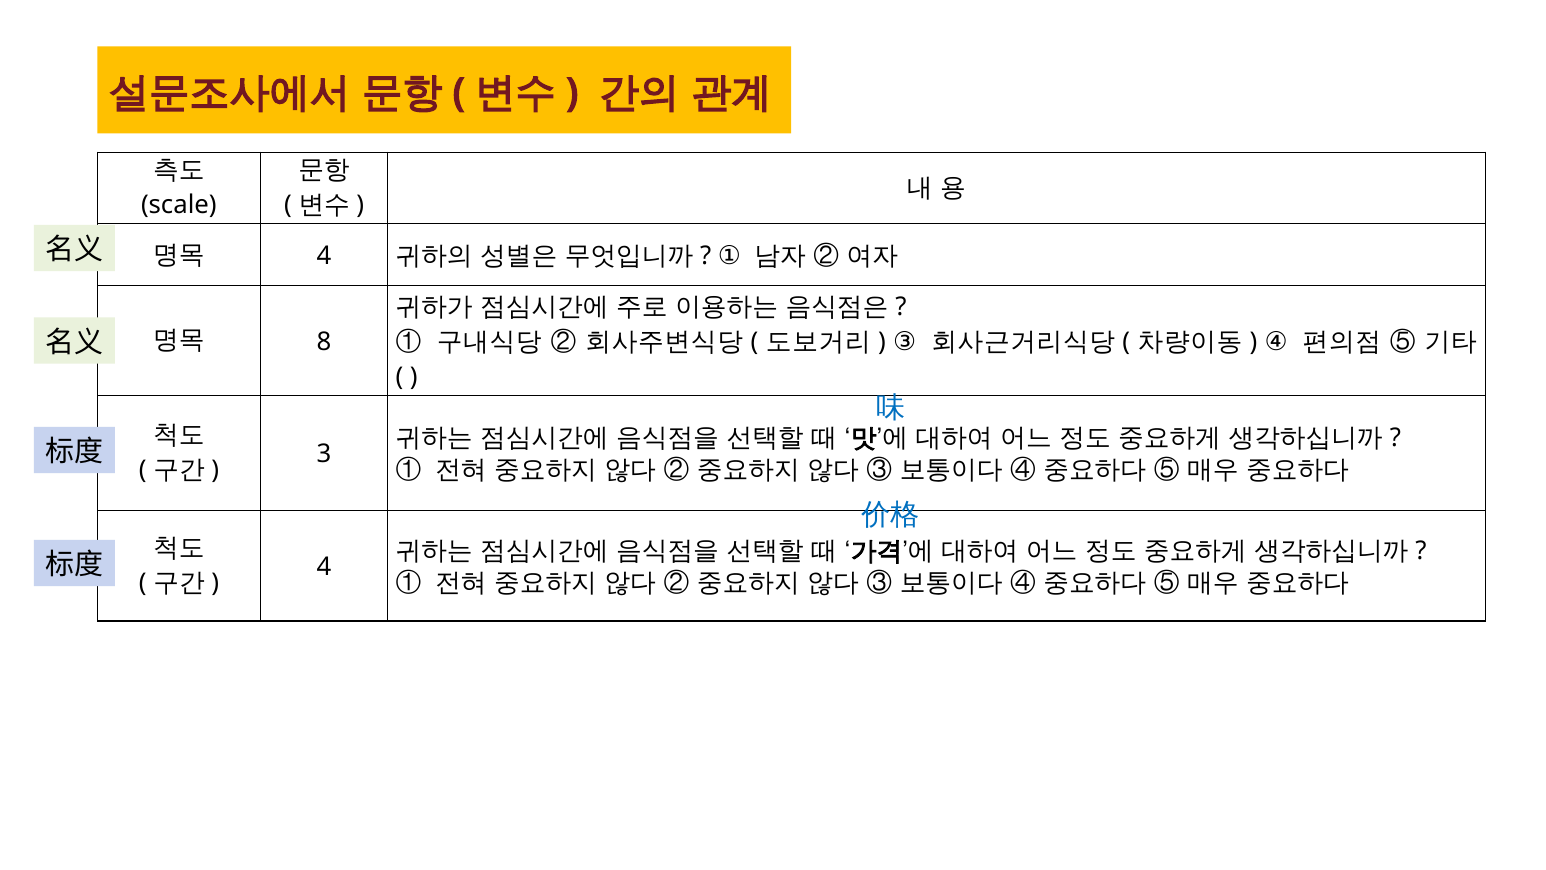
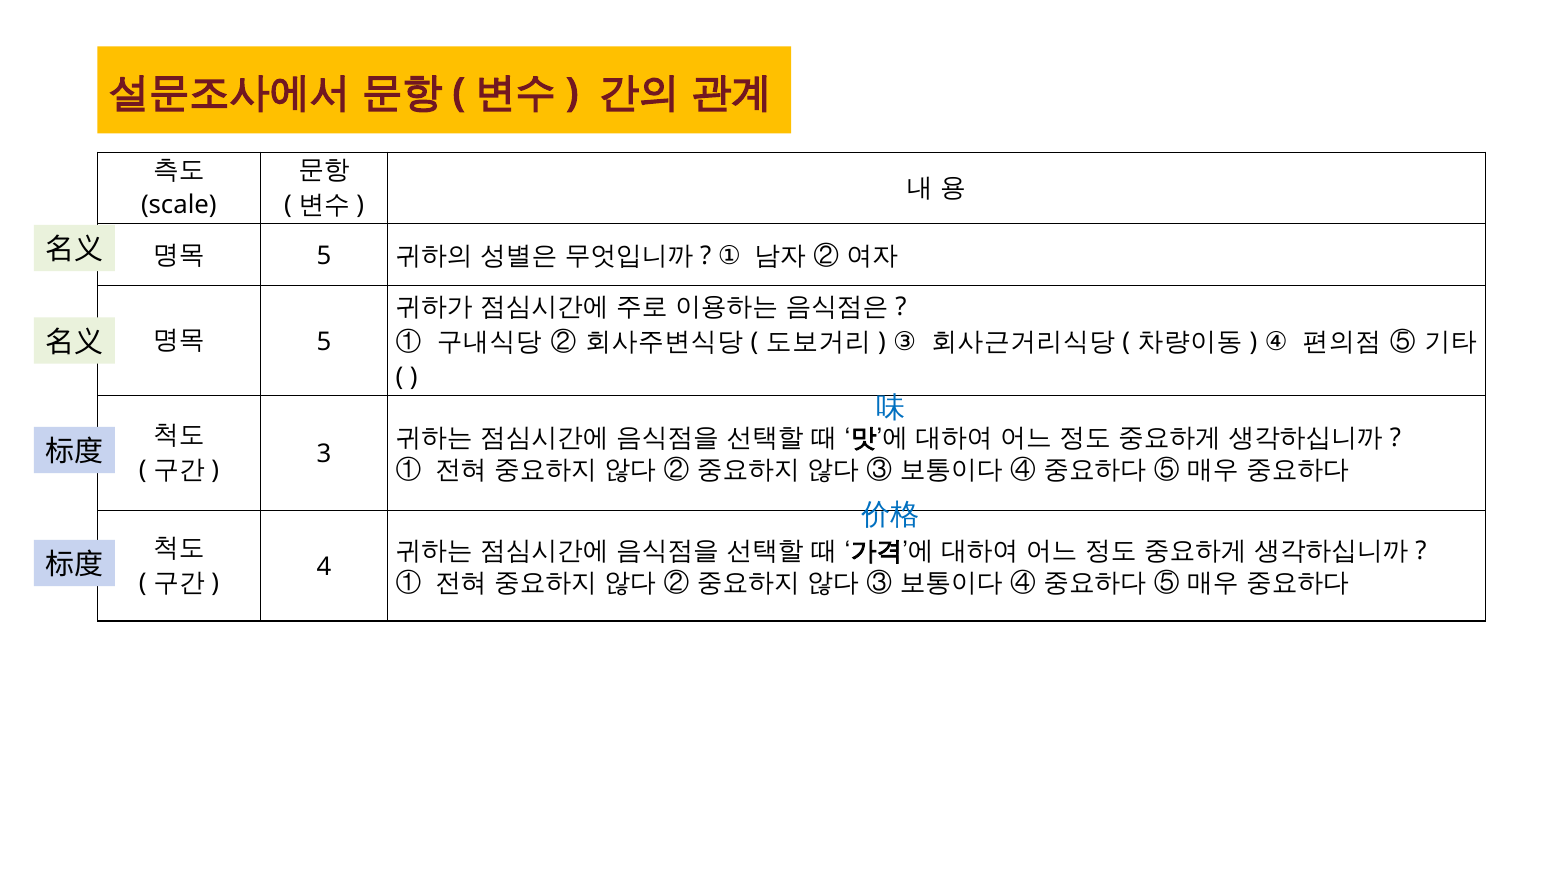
4 at (324, 256): 4 -> 5
8 at (324, 341): 8 -> 5
